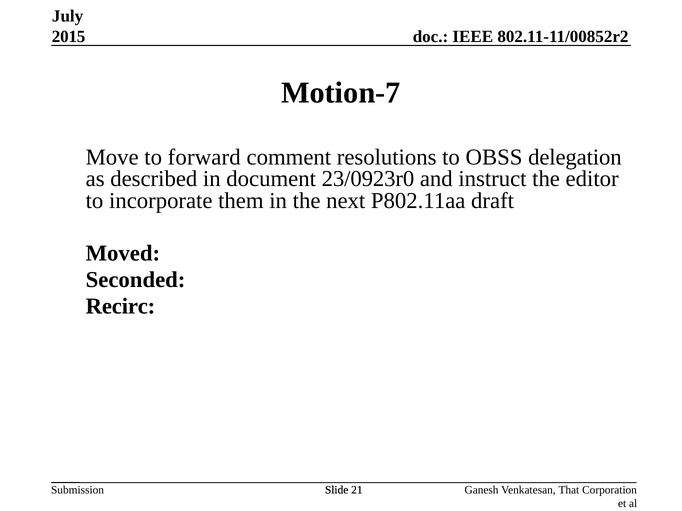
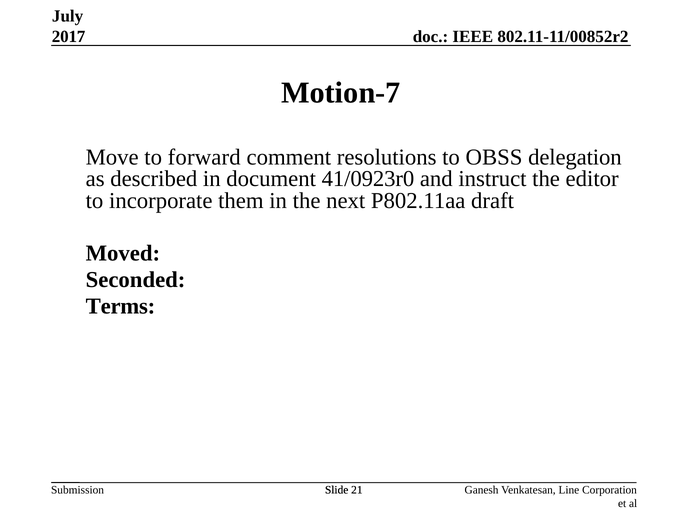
2015: 2015 -> 2017
23/0923r0: 23/0923r0 -> 41/0923r0
Recirc: Recirc -> Terms
That: That -> Line
